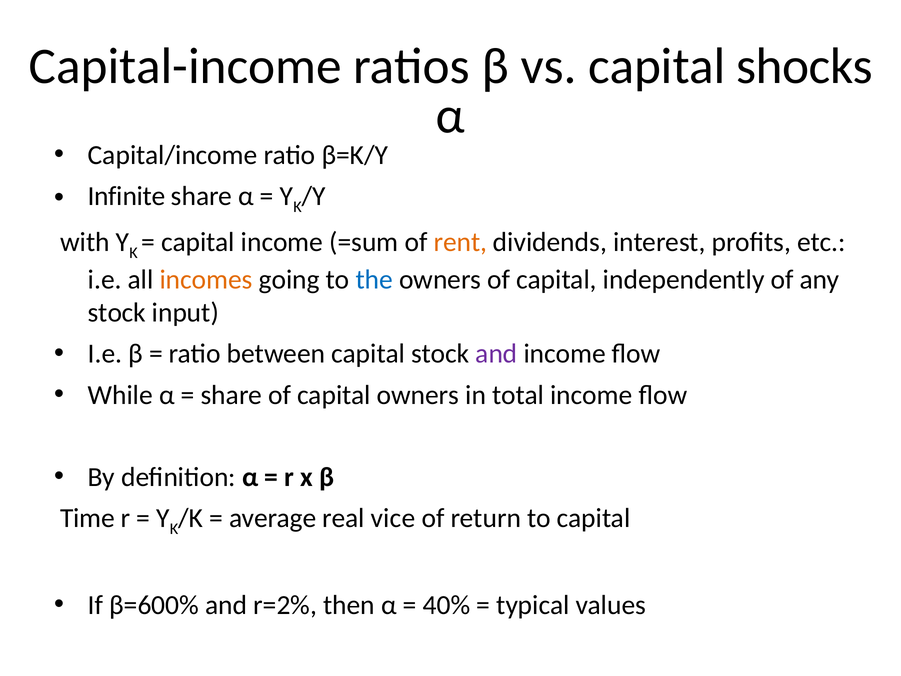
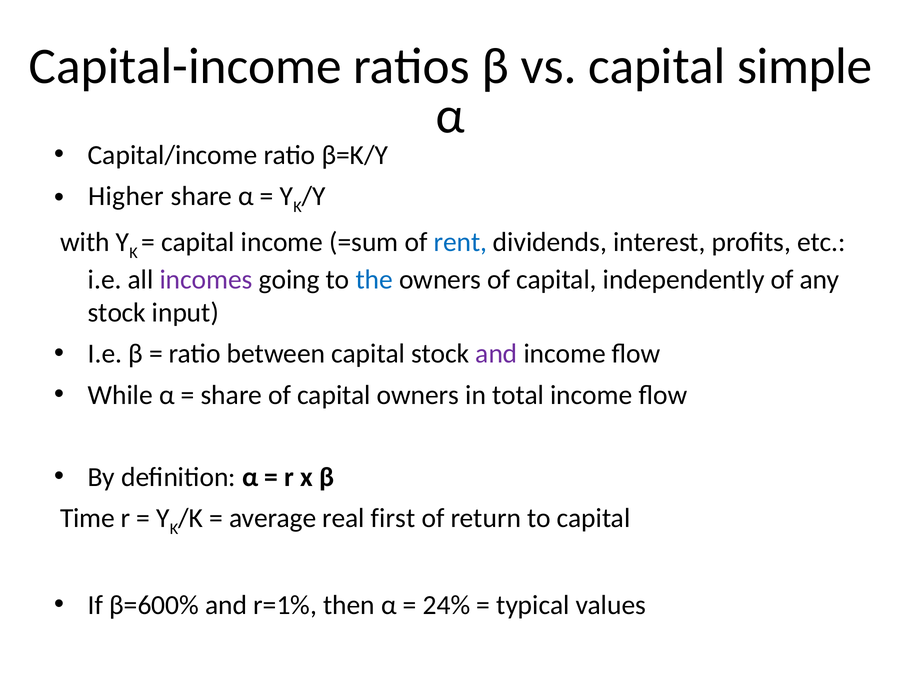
shocks: shocks -> simple
Infinite: Infinite -> Higher
rent colour: orange -> blue
incomes colour: orange -> purple
vice: vice -> first
r=2%: r=2% -> r=1%
40%: 40% -> 24%
